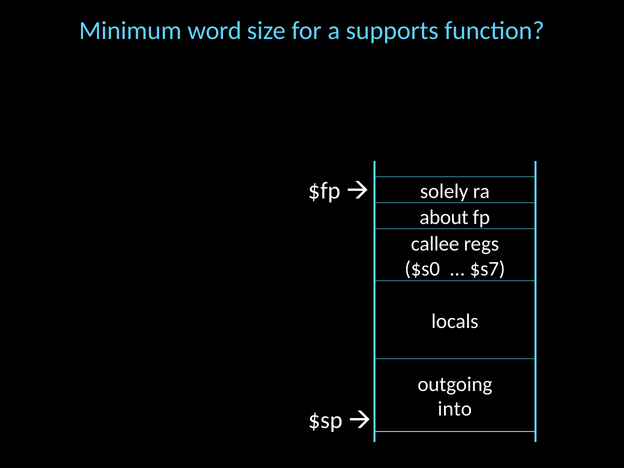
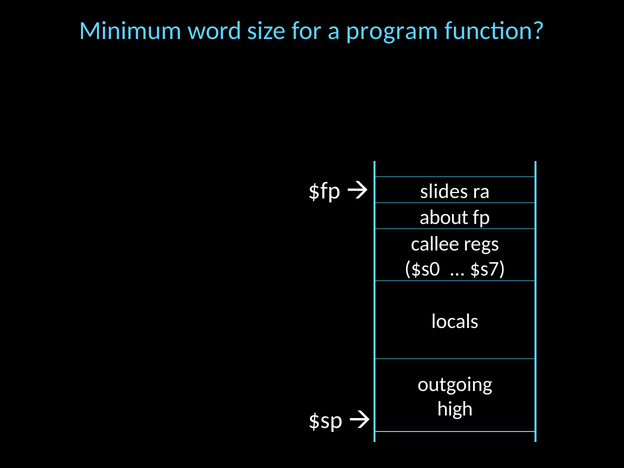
supports: supports -> program
solely: solely -> slides
into: into -> high
